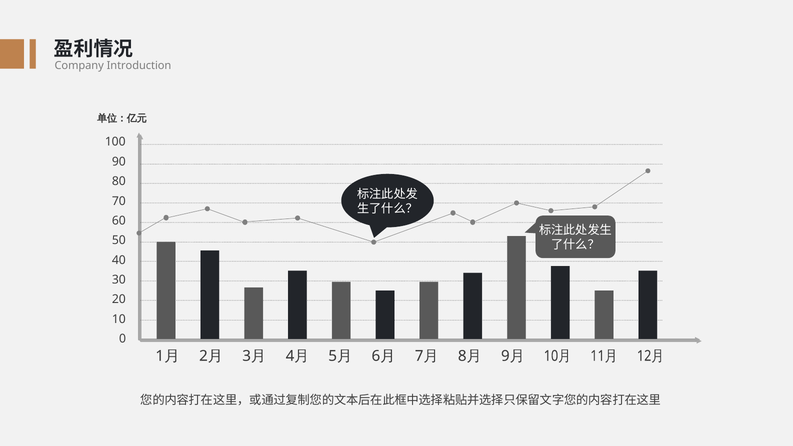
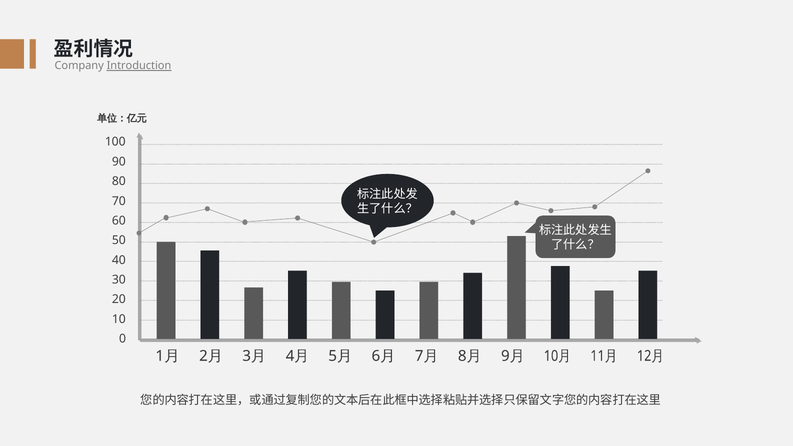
Introduction underline: none -> present
